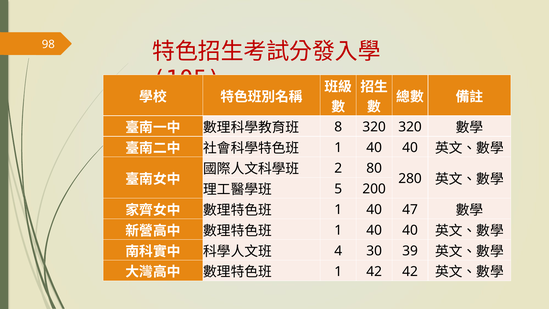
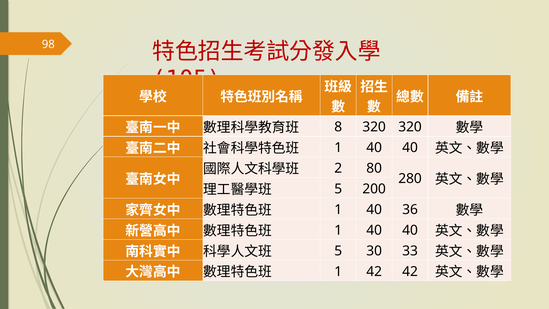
47: 47 -> 36
4 at (338, 251): 4 -> 5
39: 39 -> 33
